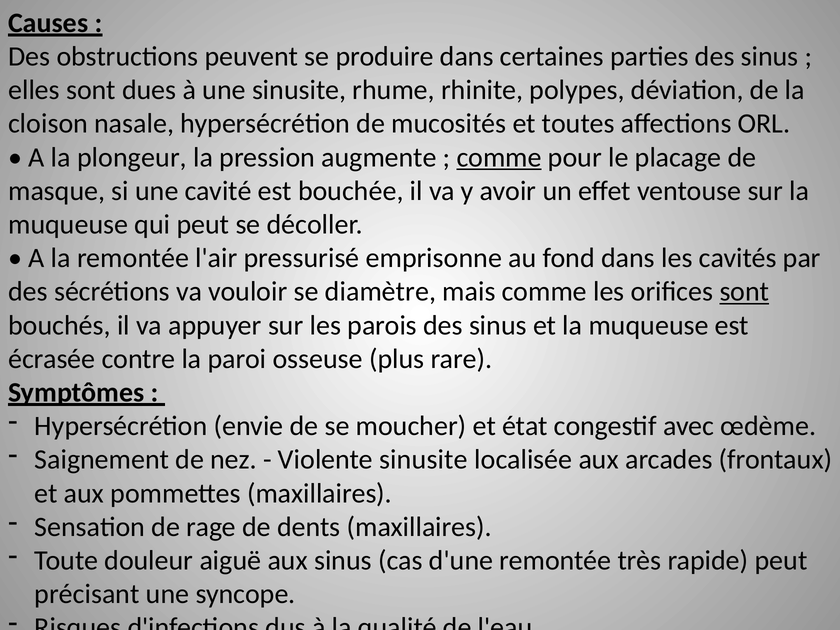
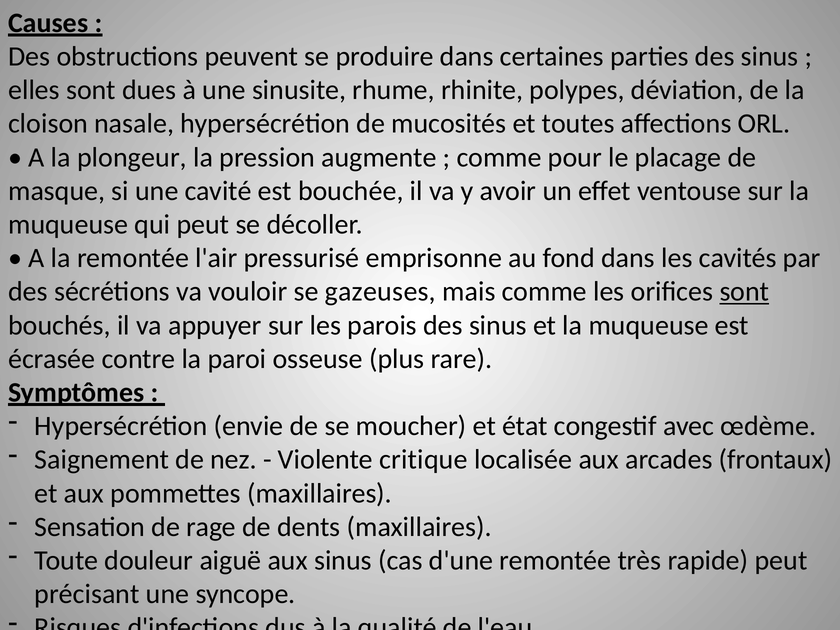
comme at (499, 157) underline: present -> none
diamètre: diamètre -> gazeuses
Violente sinusite: sinusite -> critique
